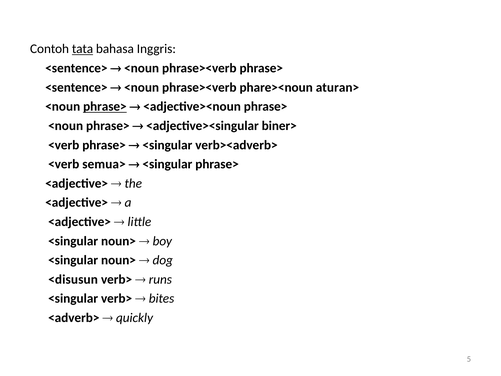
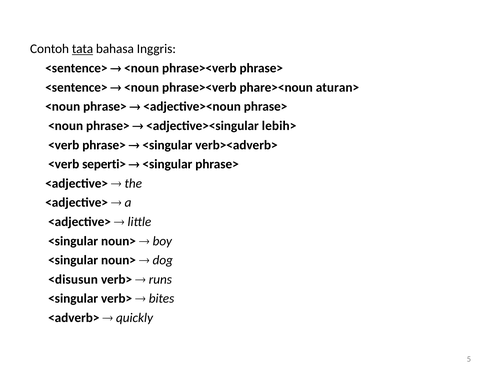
phrase> at (105, 107) underline: present -> none
biner>: biner> -> lebih>
semua>: semua> -> seperti>
